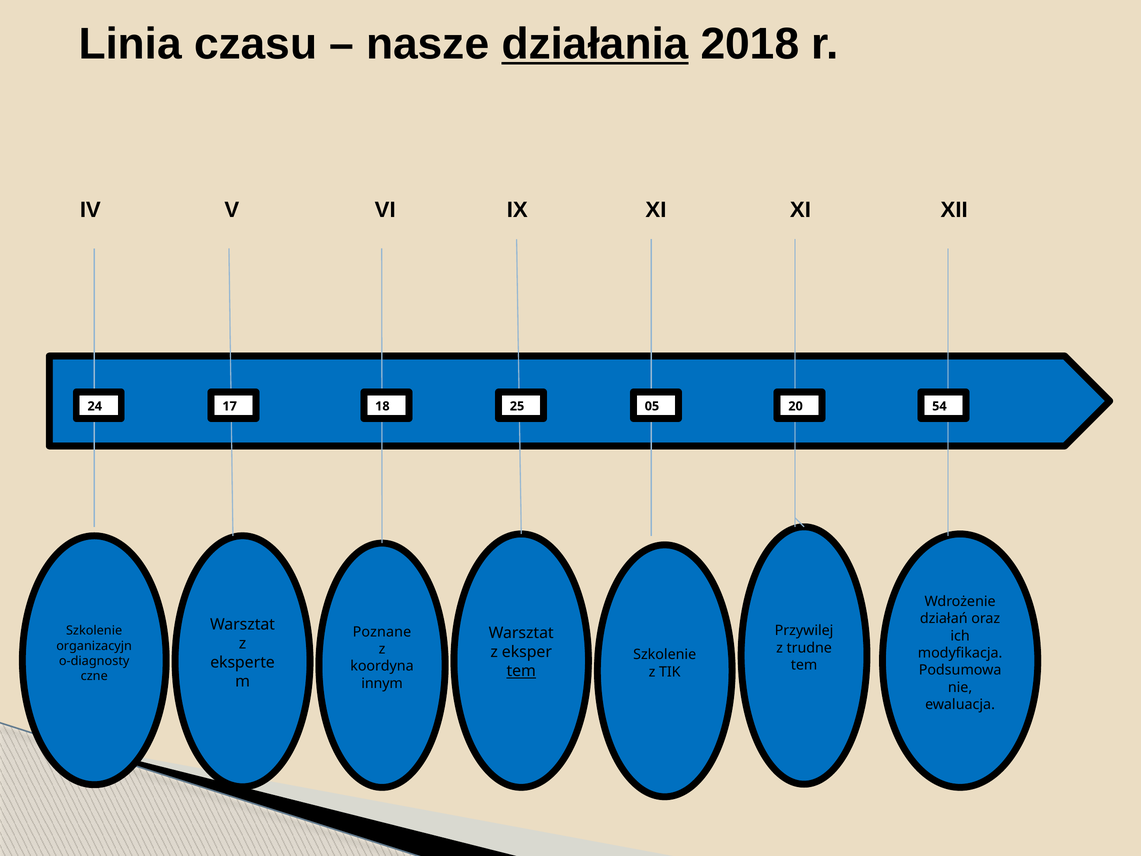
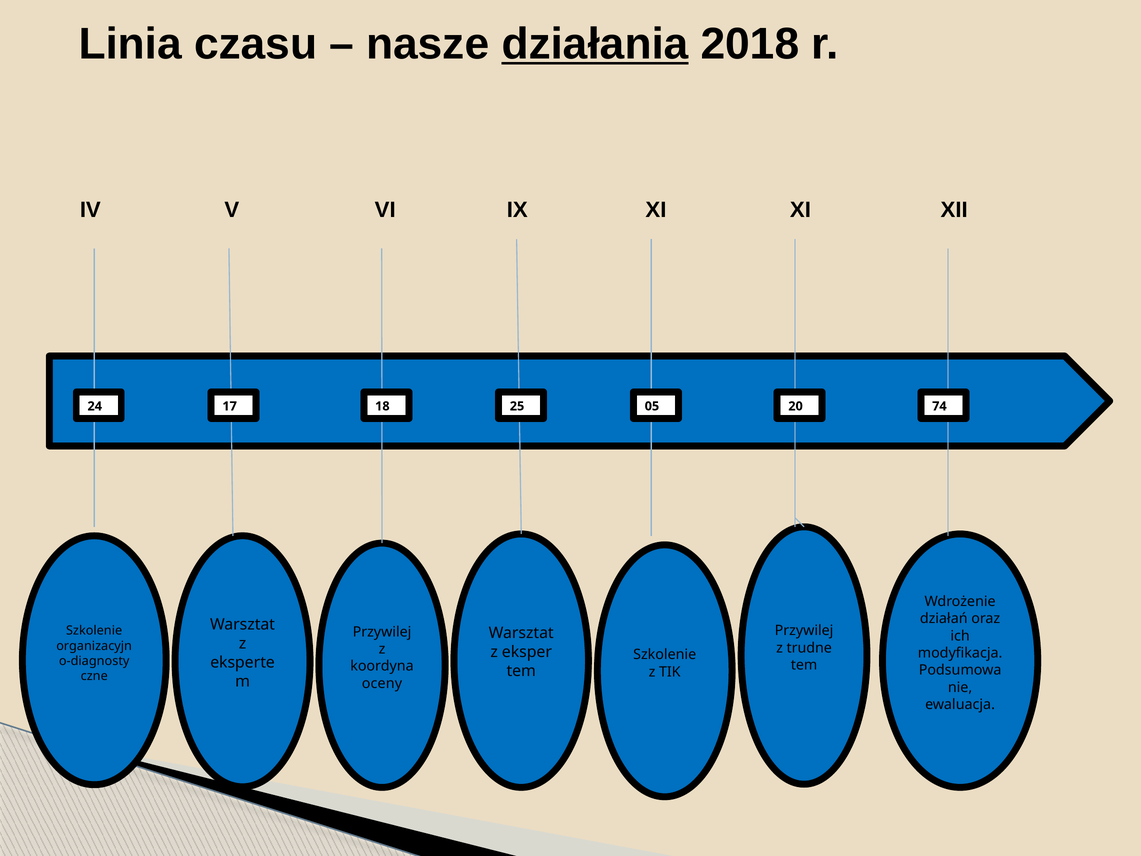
54: 54 -> 74
Poznane at (382, 632): Poznane -> Przywilej
tem at (521, 671) underline: present -> none
innym: innym -> oceny
